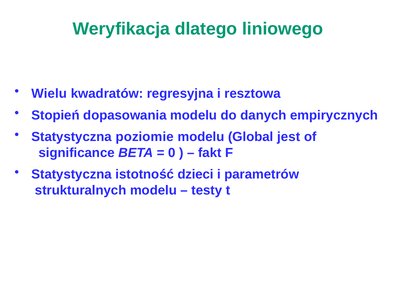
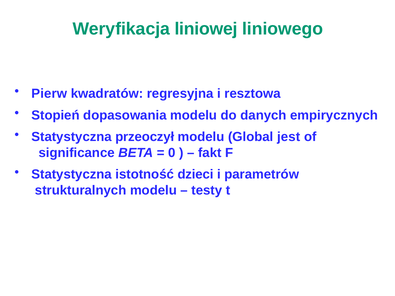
dlatego: dlatego -> liniowej
Wielu: Wielu -> Pierw
poziomie: poziomie -> przeoczył
